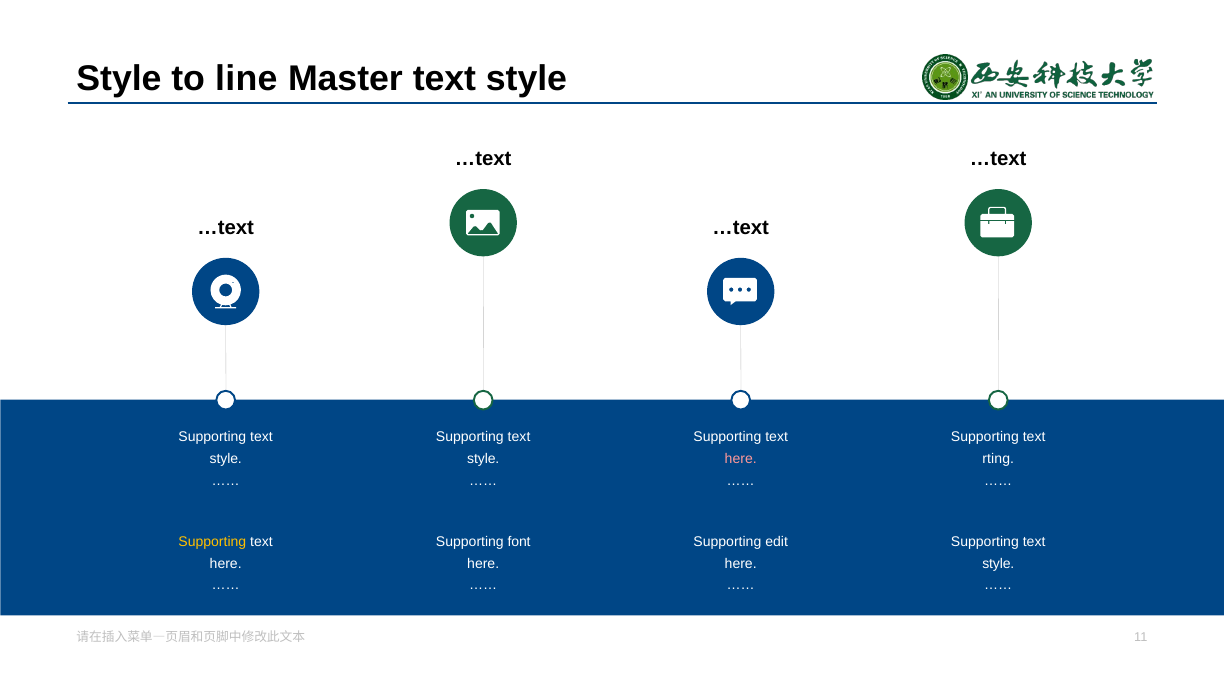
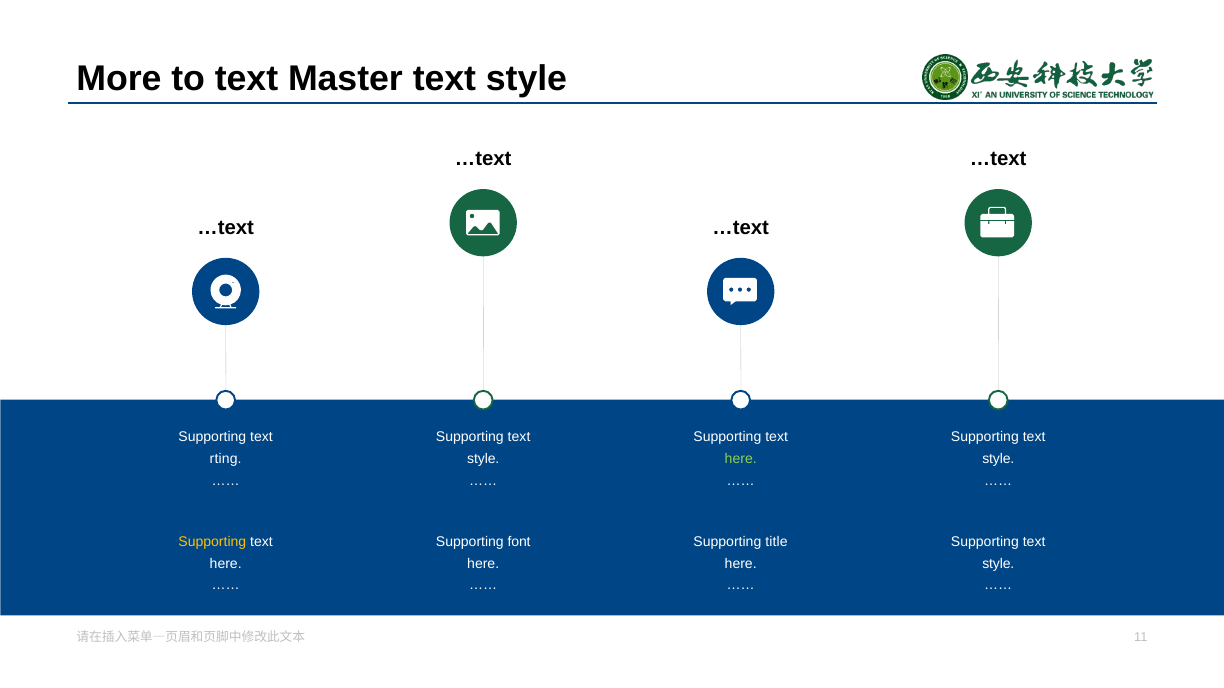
Style at (119, 79): Style -> More
to line: line -> text
style at (226, 459): style -> rting
here at (741, 459) colour: pink -> light green
rting at (998, 459): rting -> style
edit: edit -> title
